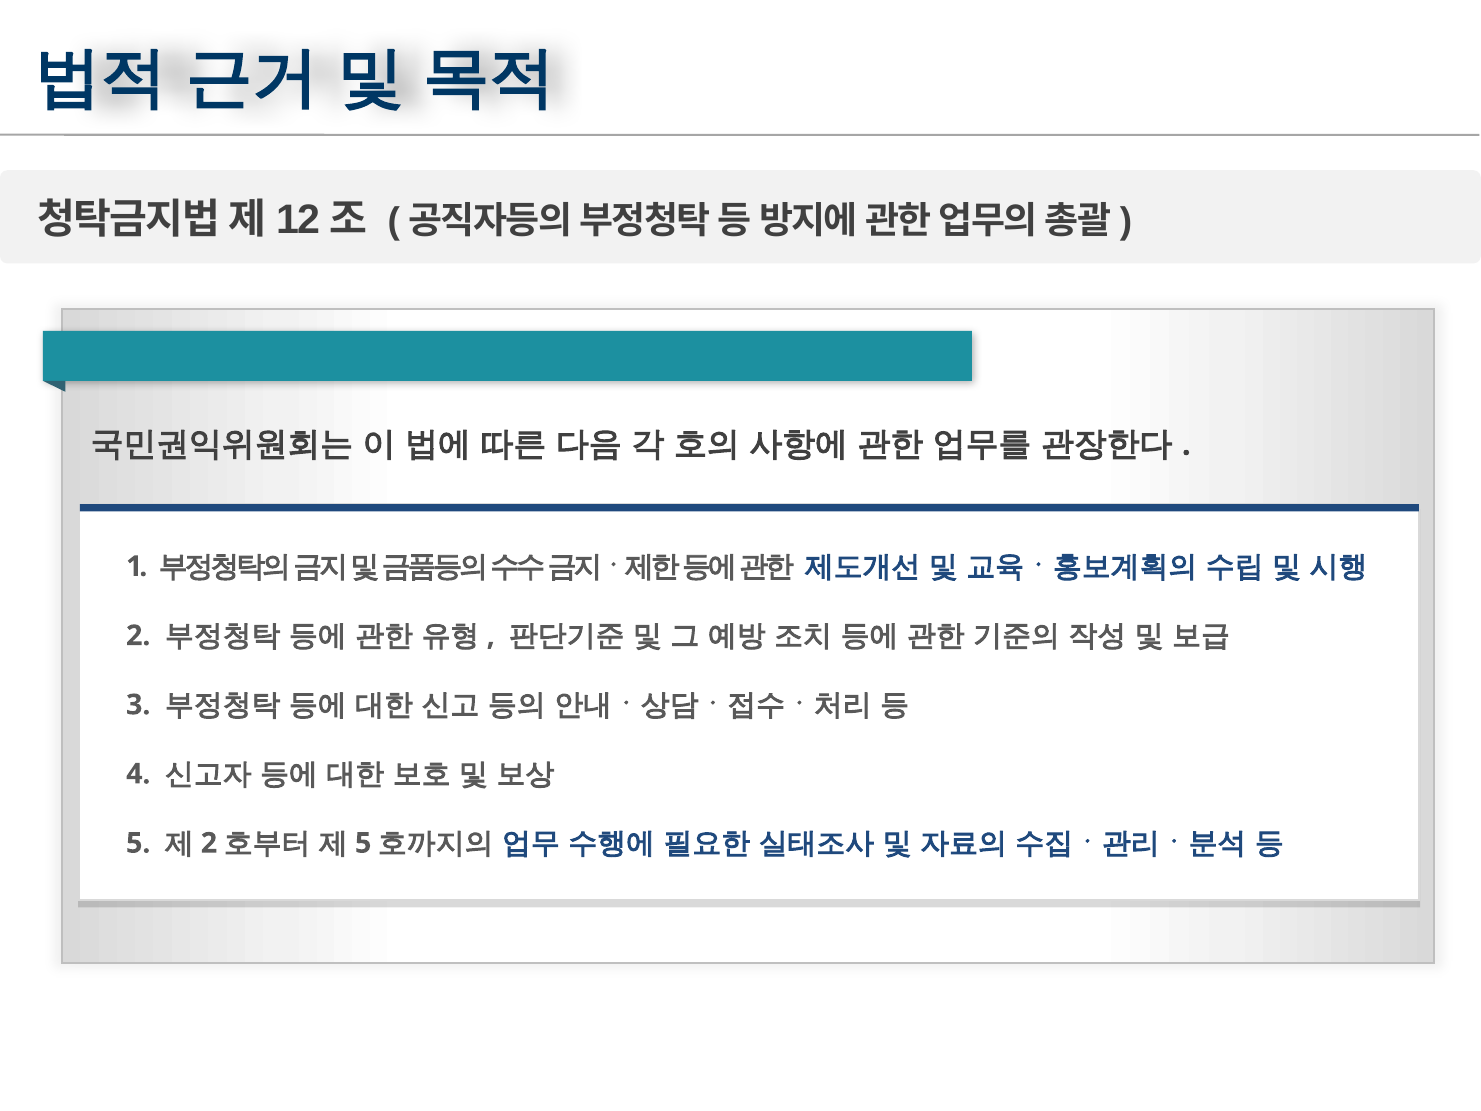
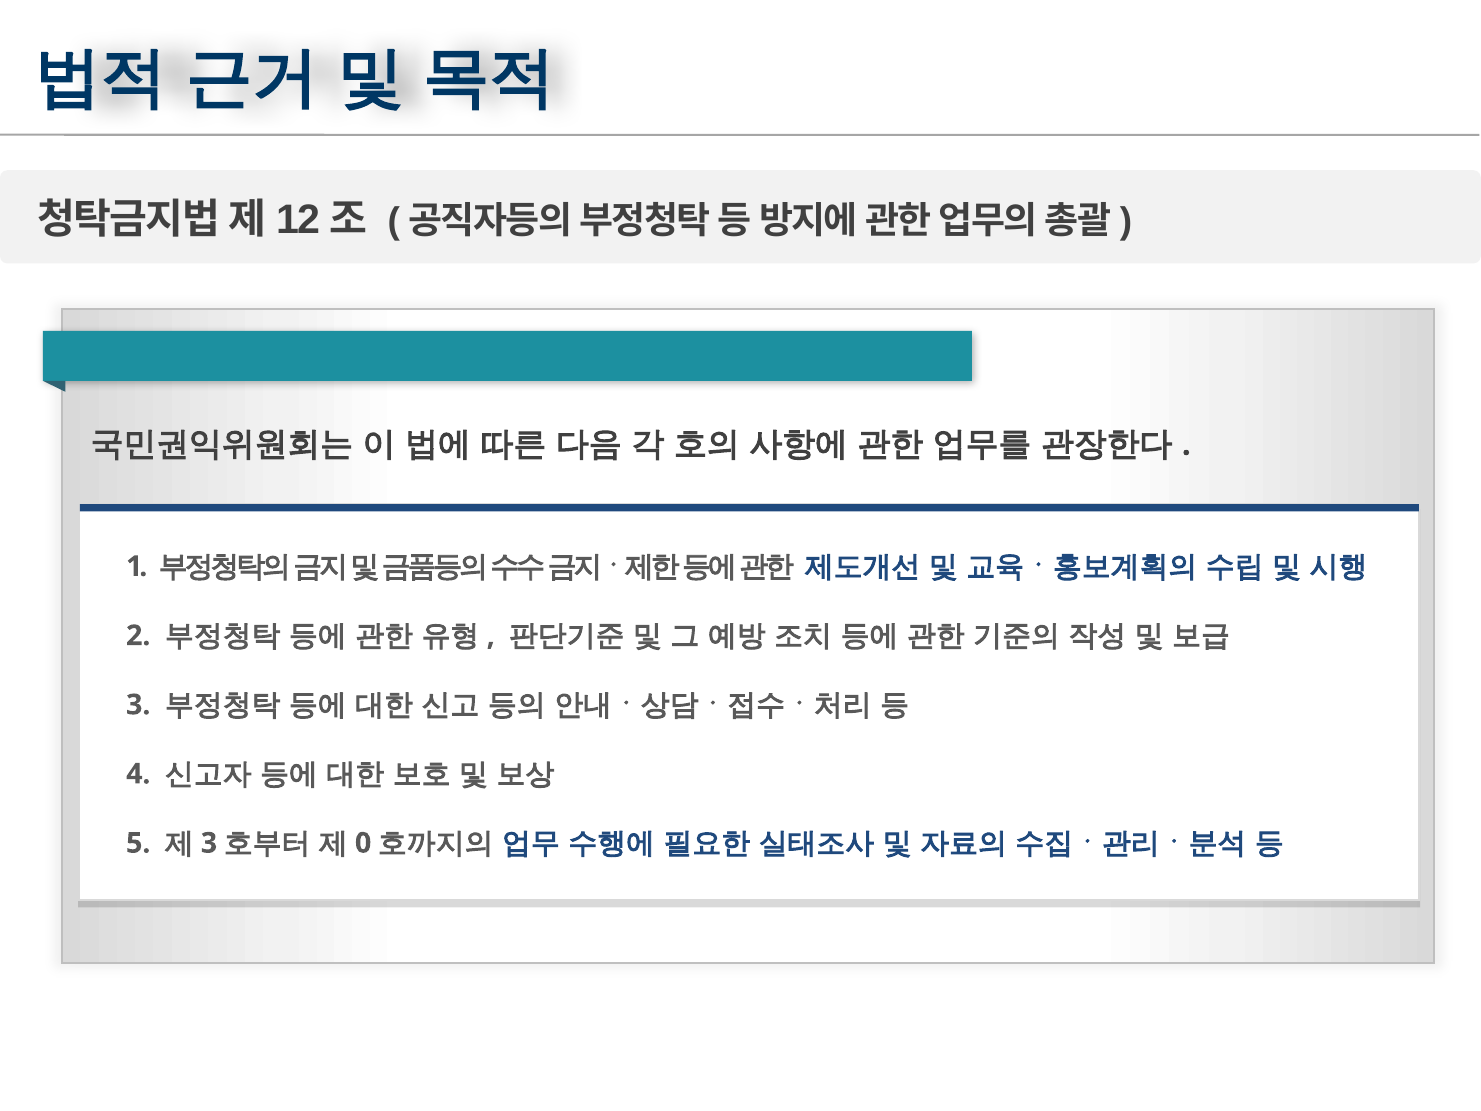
2 at (209, 843): 2 -> 3
5 at (363, 843): 5 -> 0
